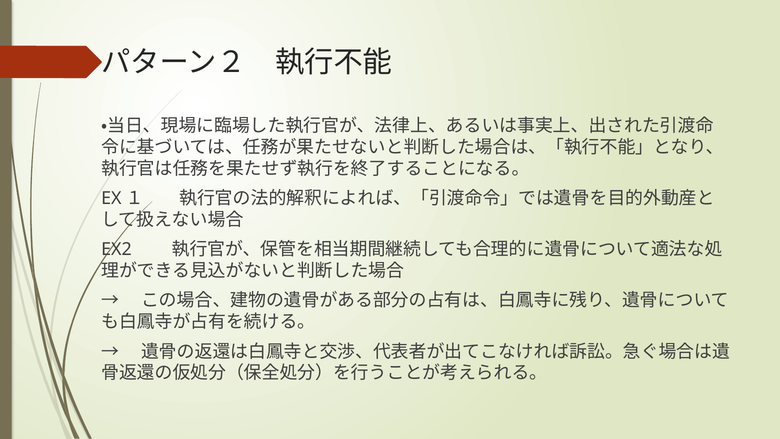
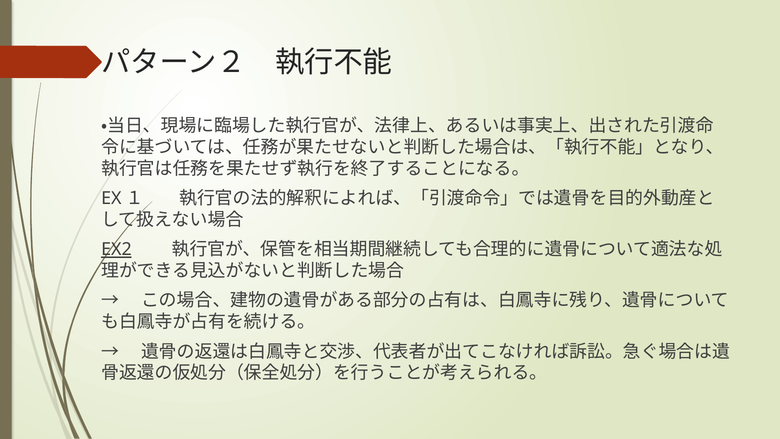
EX2 underline: none -> present
